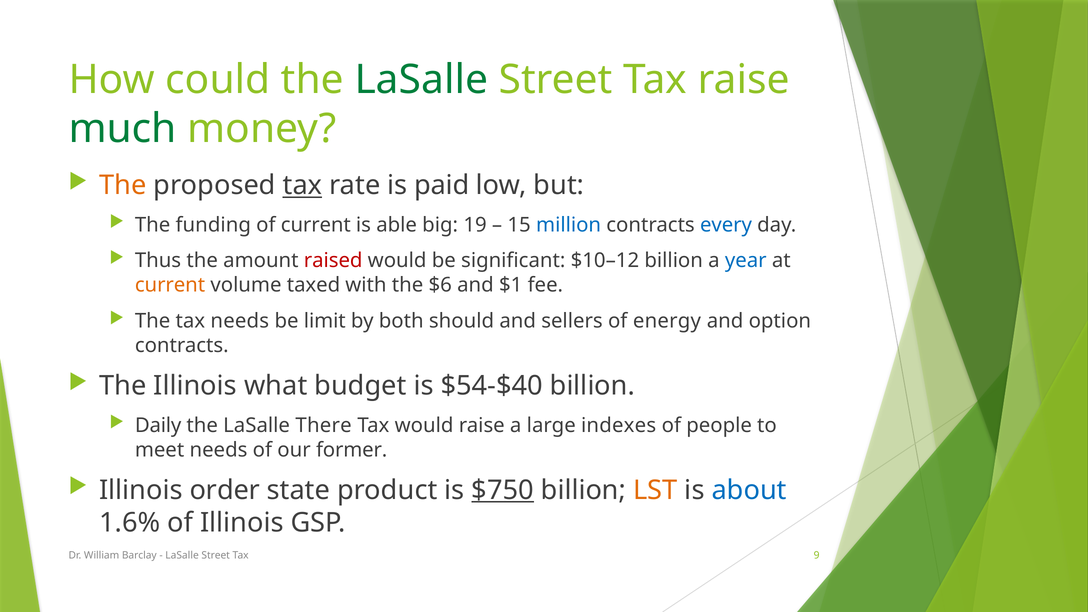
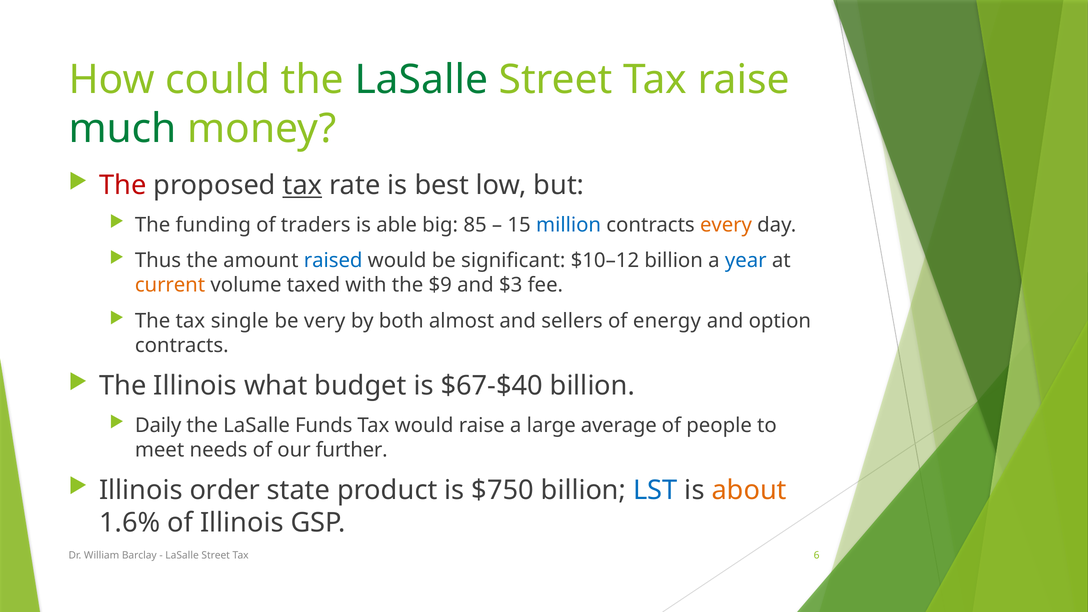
The at (123, 186) colour: orange -> red
paid: paid -> best
of current: current -> traders
19: 19 -> 85
every colour: blue -> orange
raised colour: red -> blue
$6: $6 -> $9
$1: $1 -> $3
tax needs: needs -> single
limit: limit -> very
should: should -> almost
$54-$40: $54-$40 -> $67-$40
There: There -> Funds
indexes: indexes -> average
former: former -> further
$750 underline: present -> none
LST colour: orange -> blue
about colour: blue -> orange
9: 9 -> 6
